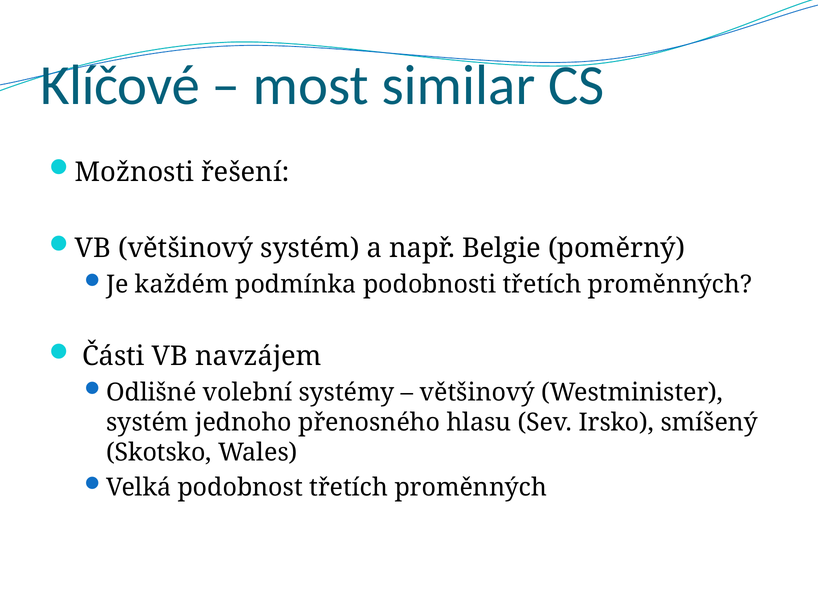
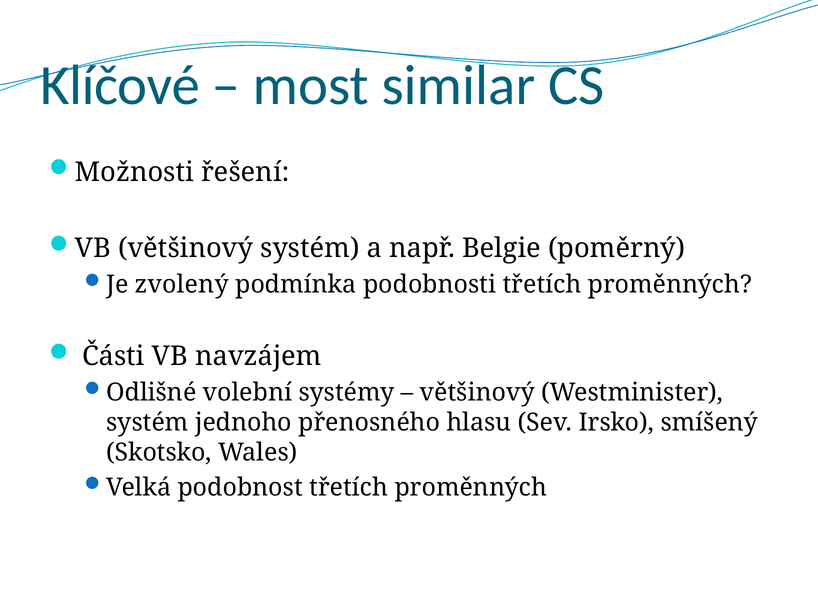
každém: každém -> zvolený
